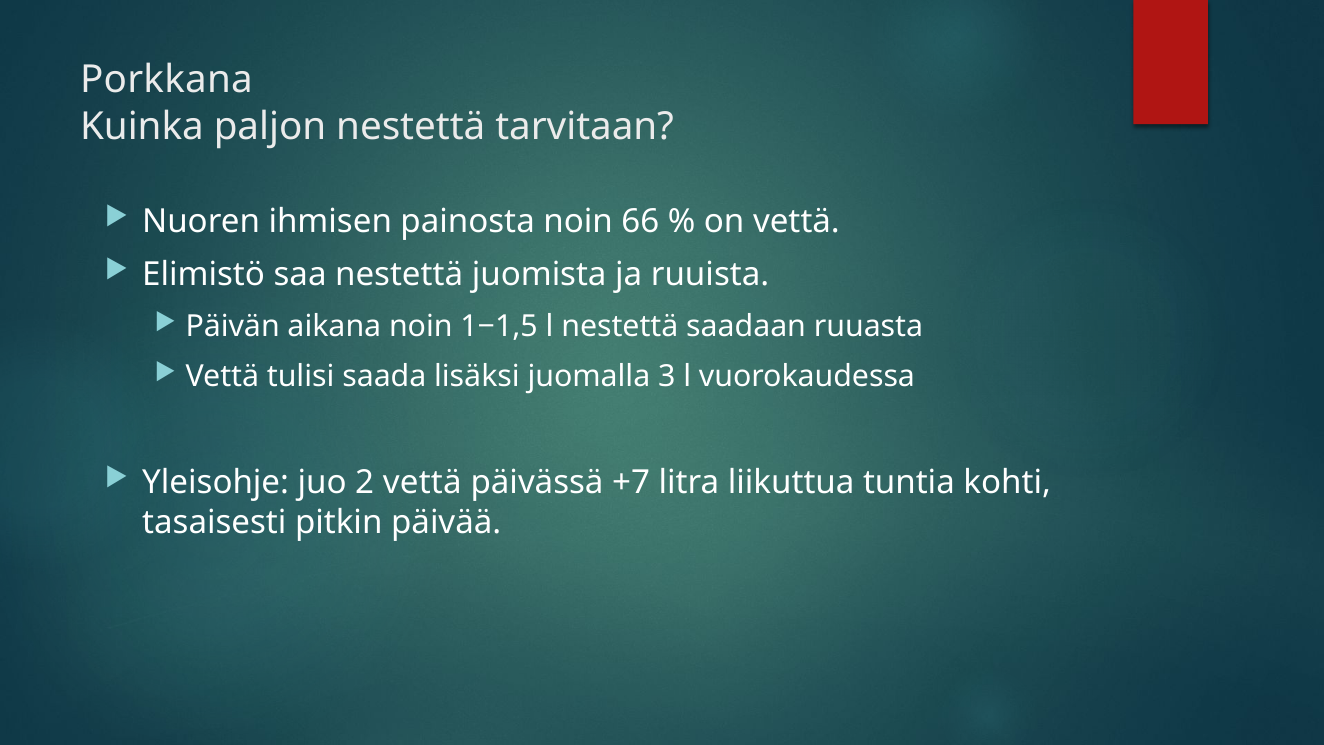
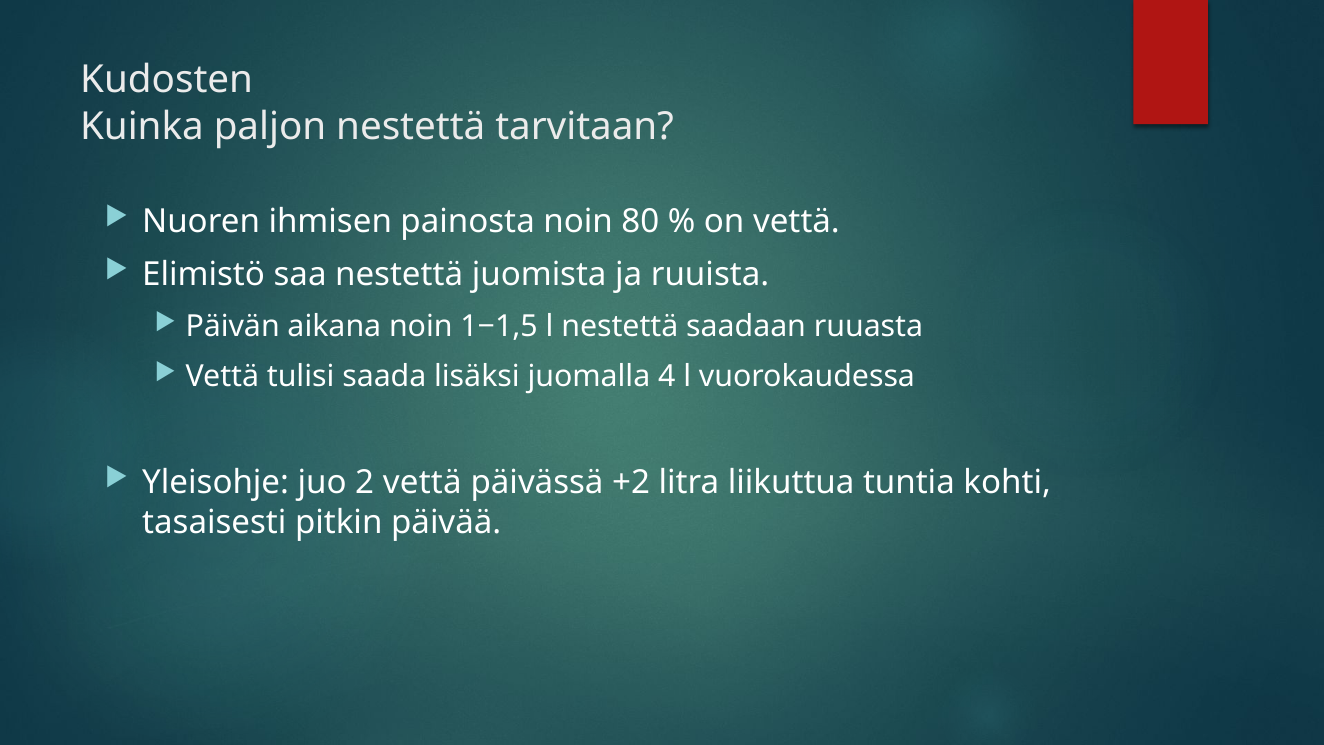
Porkkana: Porkkana -> Kudosten
66: 66 -> 80
3: 3 -> 4
+7: +7 -> +2
